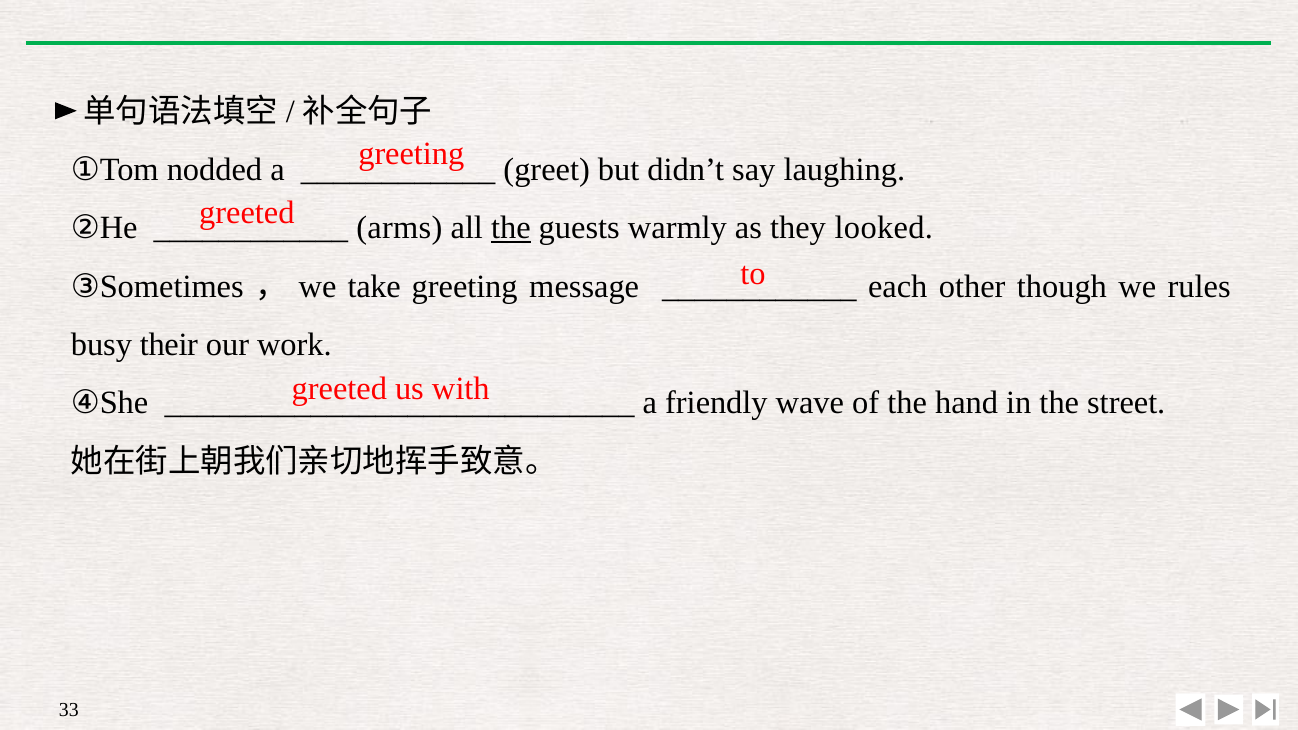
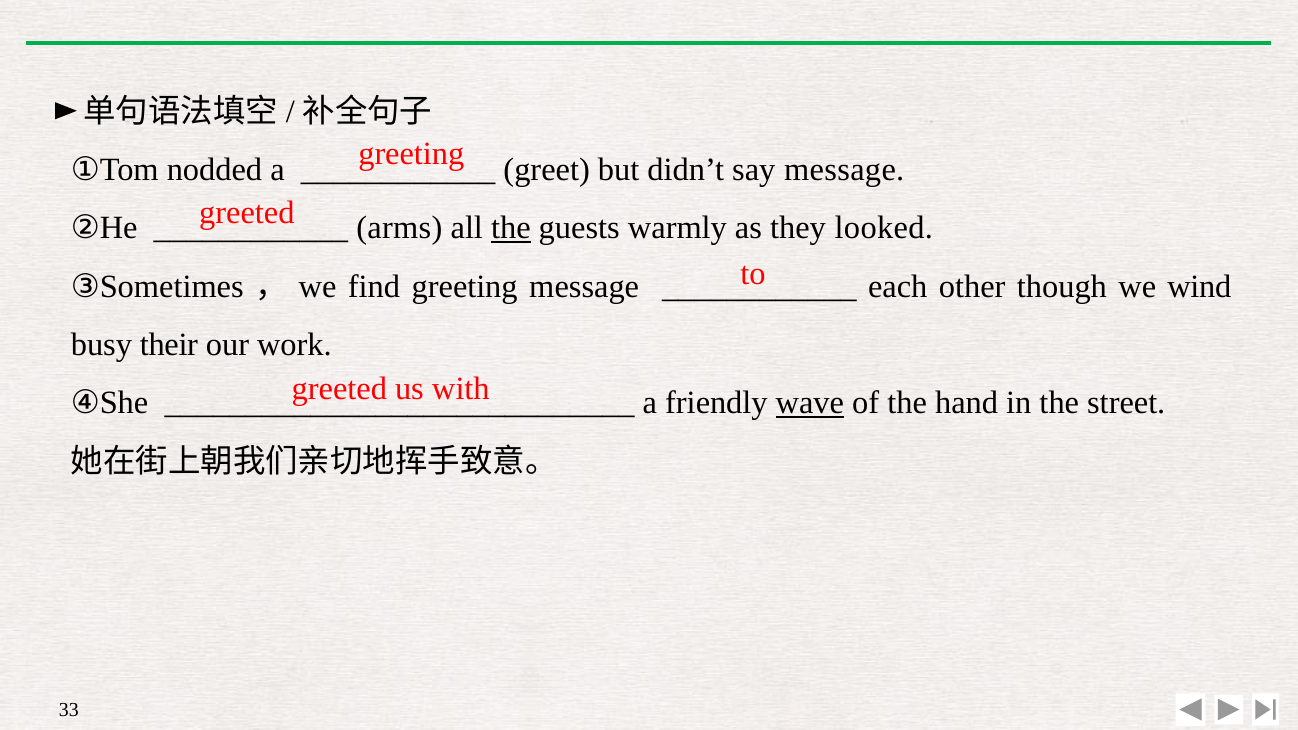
say laughing: laughing -> message
take: take -> find
rules: rules -> wind
wave underline: none -> present
